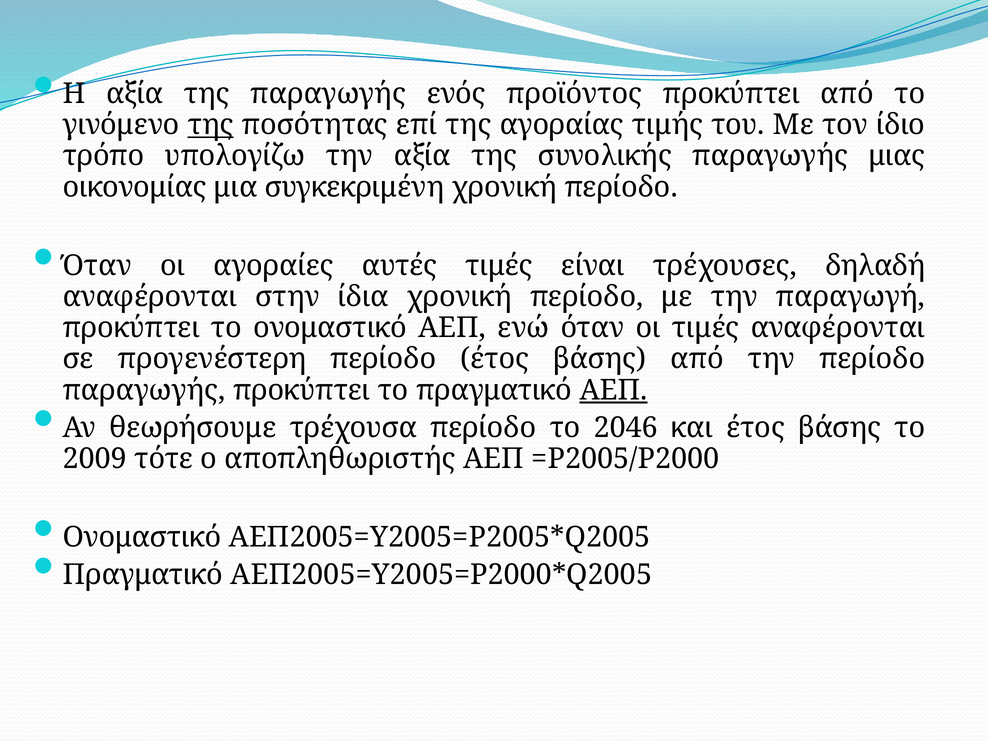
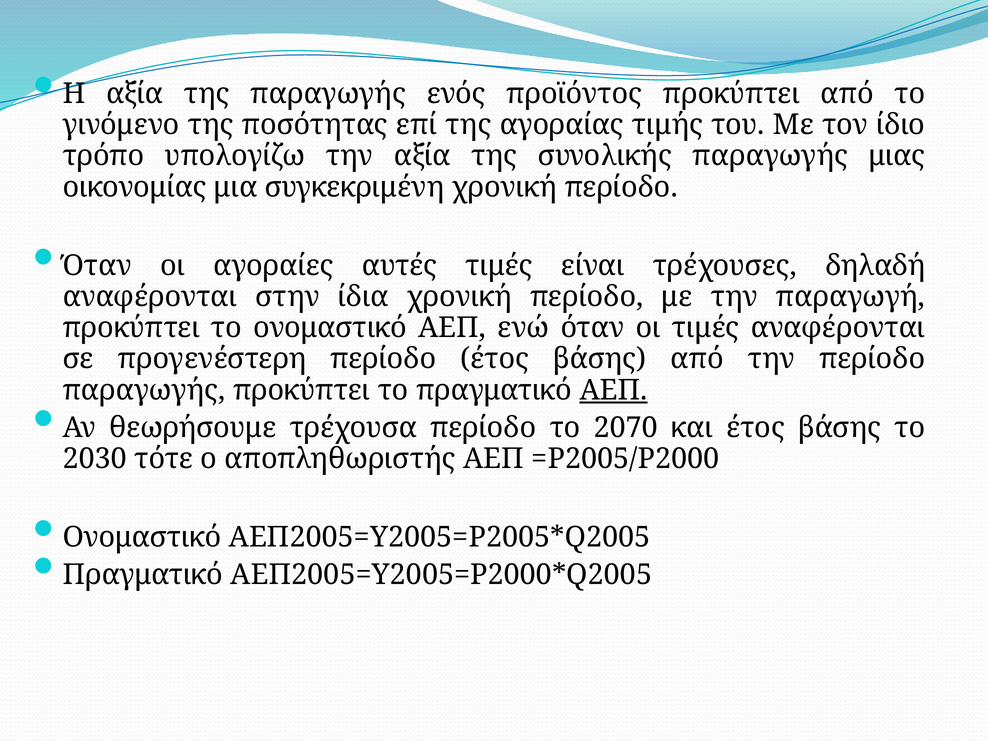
της at (211, 125) underline: present -> none
2046: 2046 -> 2070
2009: 2009 -> 2030
